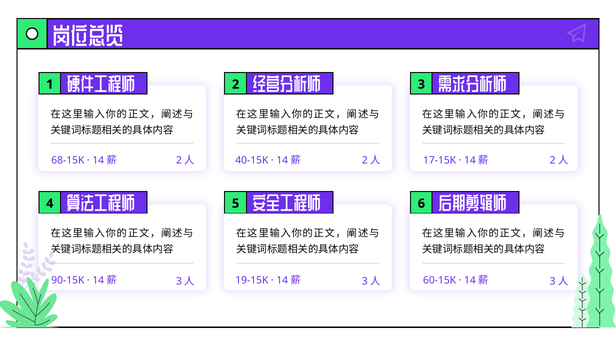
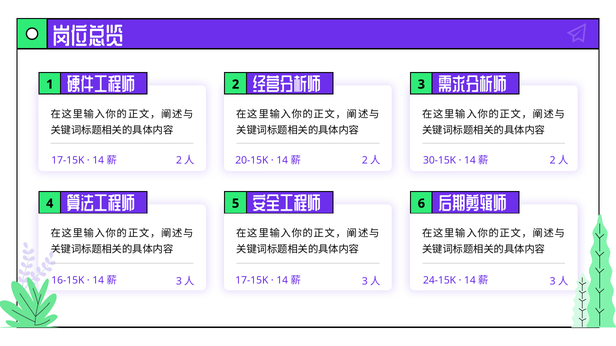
68-15K at (68, 161): 68-15K -> 17-15K
40-15K: 40-15K -> 20-15K
17-15K: 17-15K -> 30-15K
90-15K: 90-15K -> 16-15K
19-15K at (252, 281): 19-15K -> 17-15K
60-15K: 60-15K -> 24-15K
